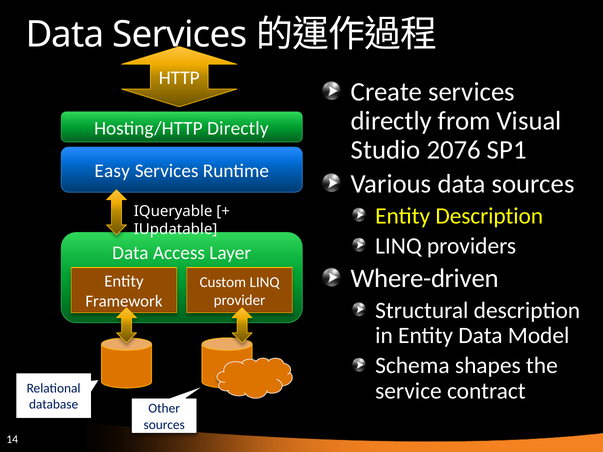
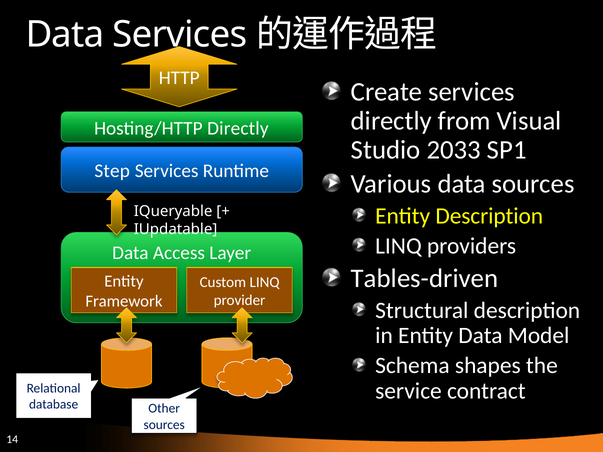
2076: 2076 -> 2033
Easy: Easy -> Step
Where-driven: Where-driven -> Tables-driven
